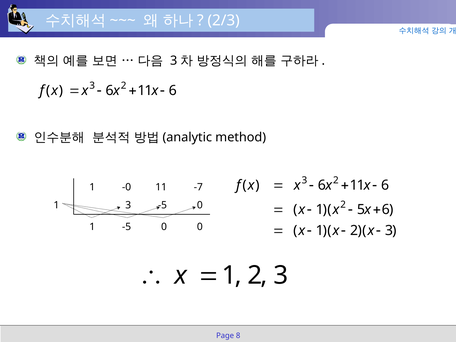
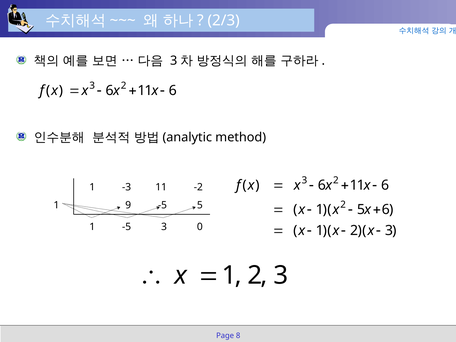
-0: -0 -> -3
-7: -7 -> -2
1 3: 3 -> 9
0 at (200, 205): 0 -> 5
1 -5 0: 0 -> 3
